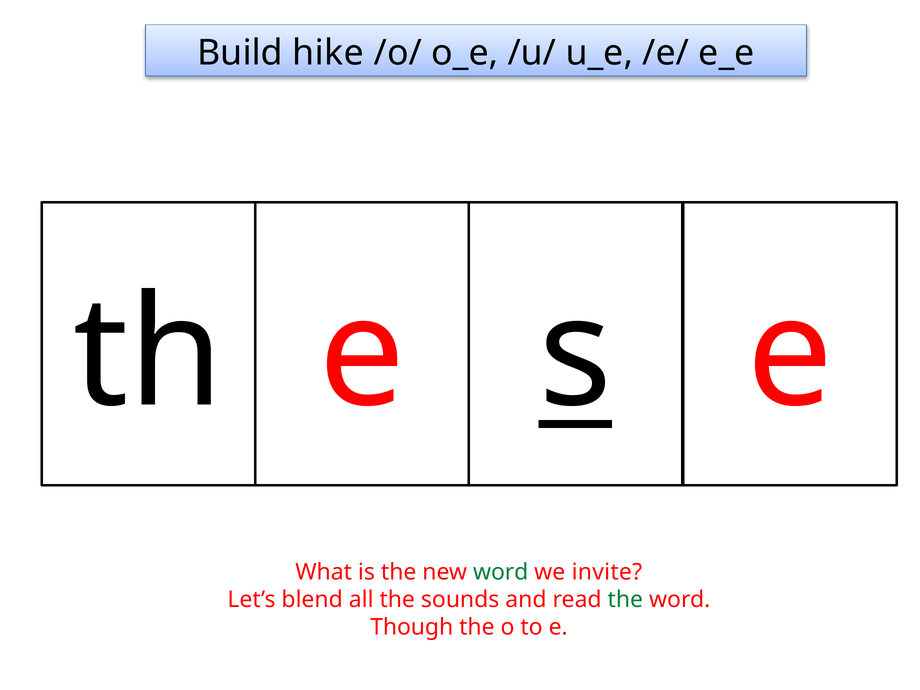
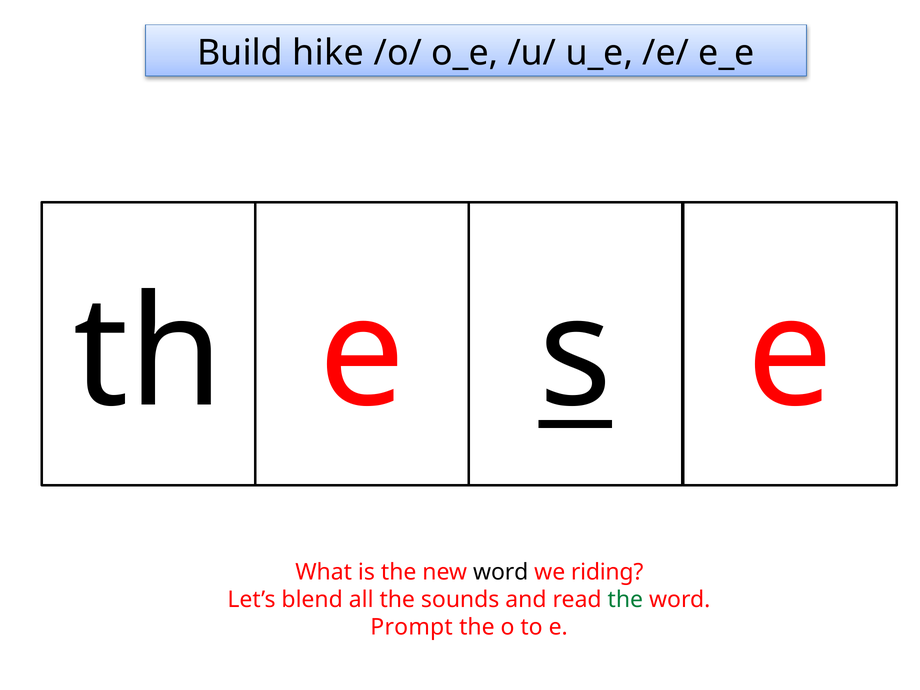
word at (501, 572) colour: green -> black
invite: invite -> riding
Though: Though -> Prompt
